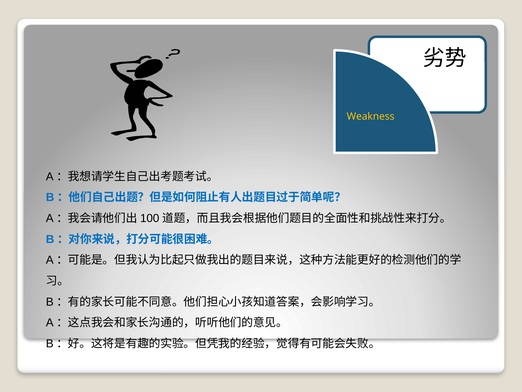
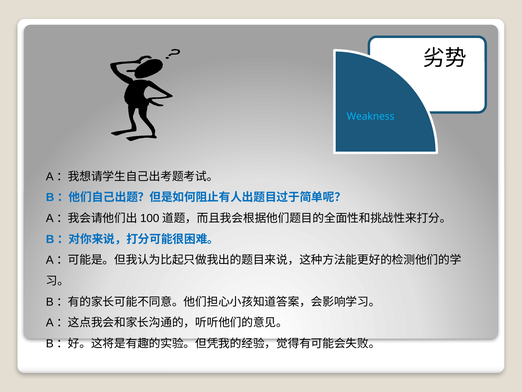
Weakness colour: yellow -> light blue
